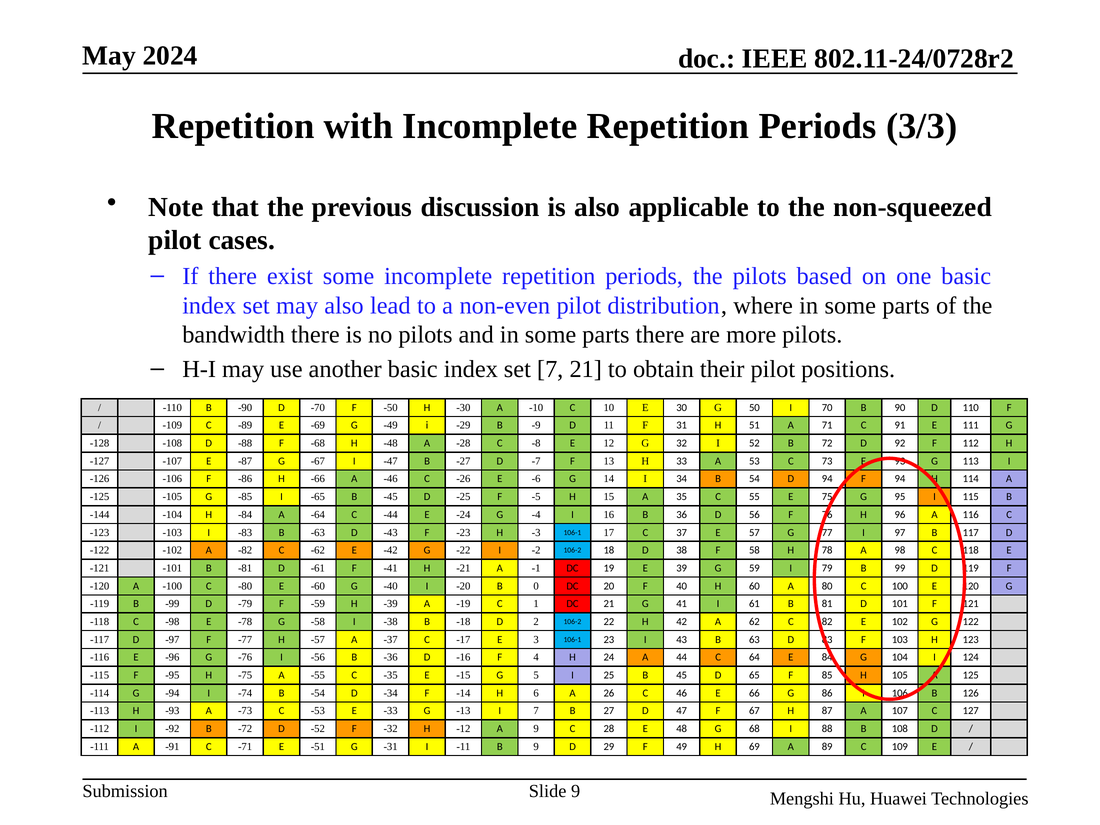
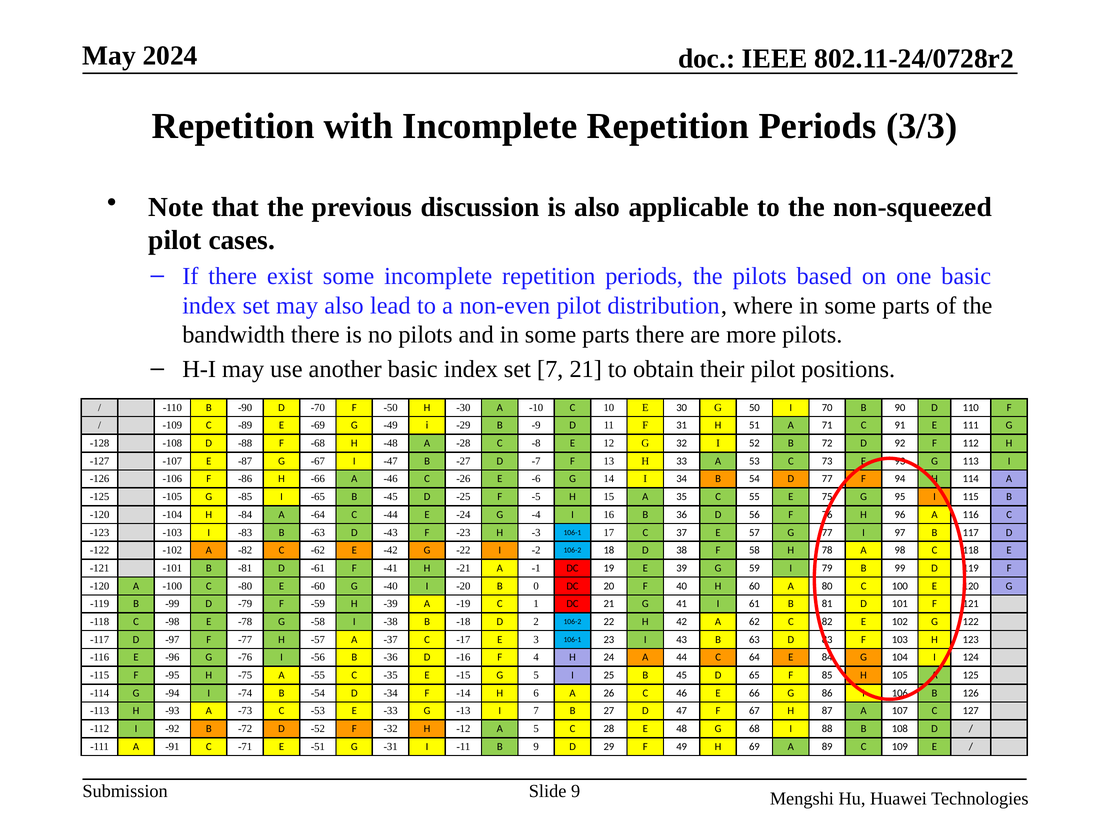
D 94: 94 -> 77
-144 at (100, 515): -144 -> -120
A 9: 9 -> 5
